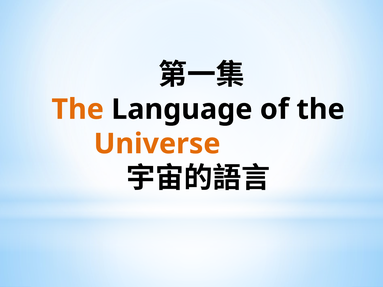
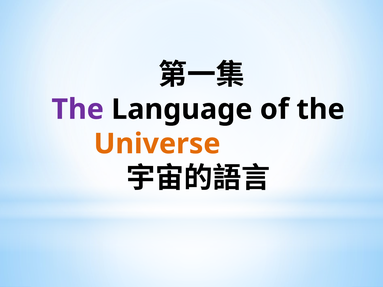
The at (78, 109) colour: orange -> purple
